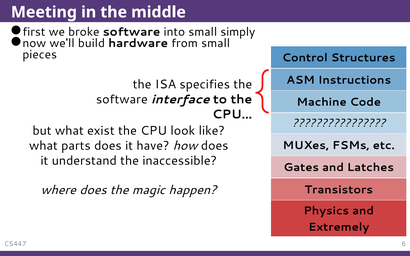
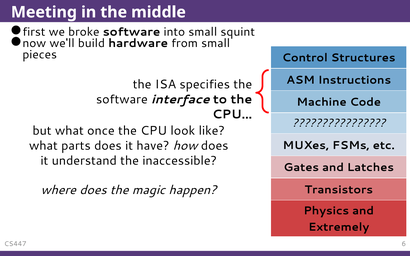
simply: simply -> squint
exist: exist -> once
